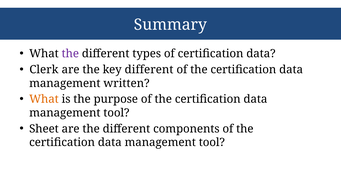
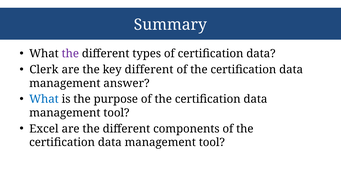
written: written -> answer
What at (44, 99) colour: orange -> blue
Sheet: Sheet -> Excel
